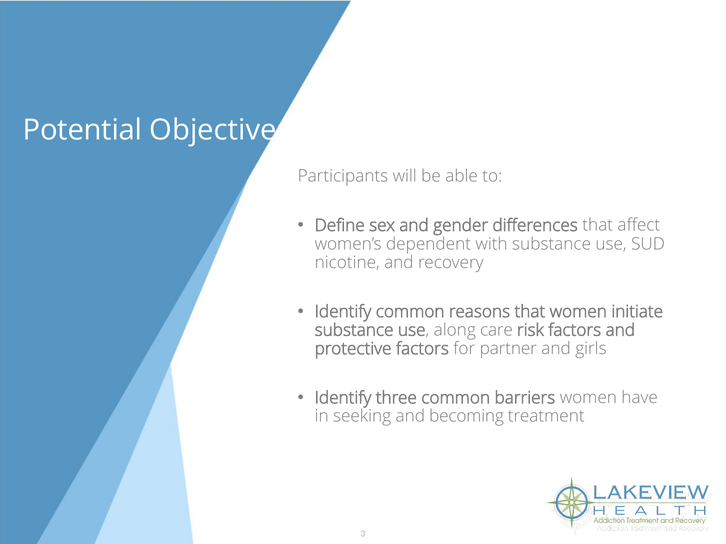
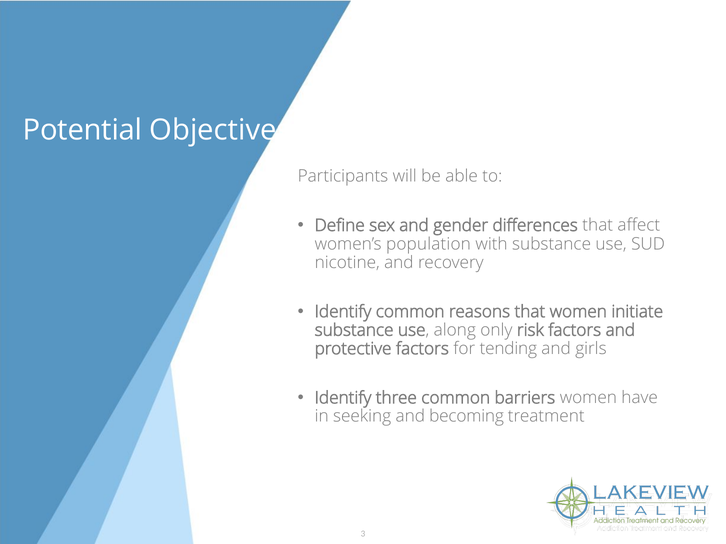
dependent: dependent -> population
care: care -> only
partner: partner -> tending
